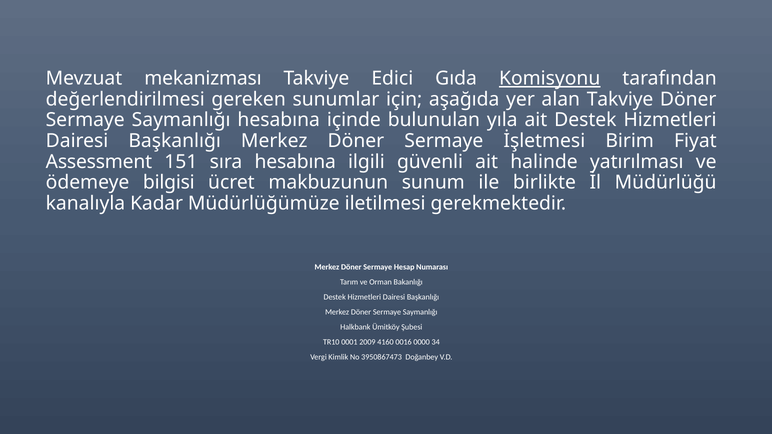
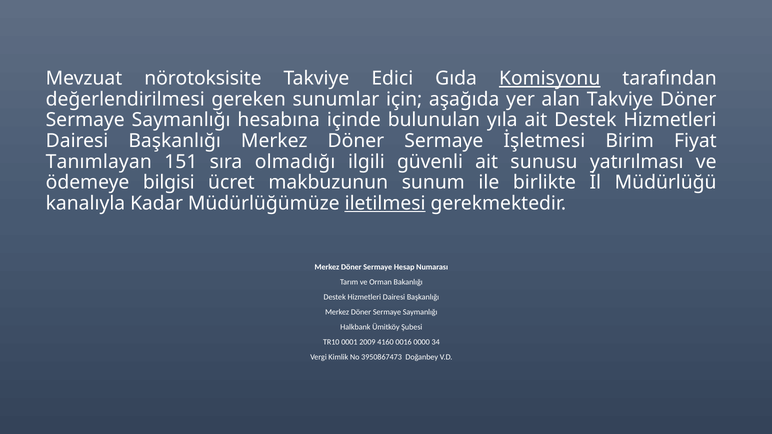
mekanizması: mekanizması -> nörotoksisite
Assessment: Assessment -> Tanımlayan
sıra hesabına: hesabına -> olmadığı
halinde: halinde -> sunusu
iletilmesi underline: none -> present
